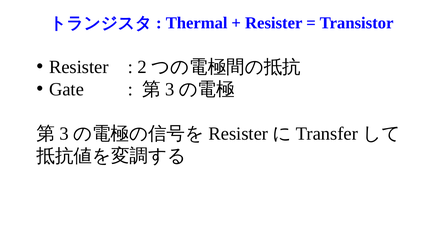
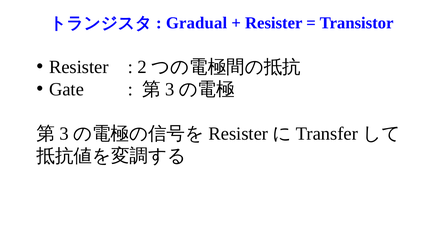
Thermal: Thermal -> Gradual
